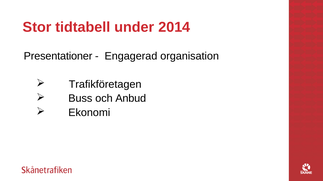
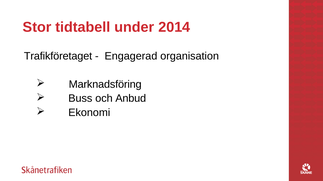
Presentationer: Presentationer -> Trafikföretaget
Trafikföretagen: Trafikföretagen -> Marknadsföring
